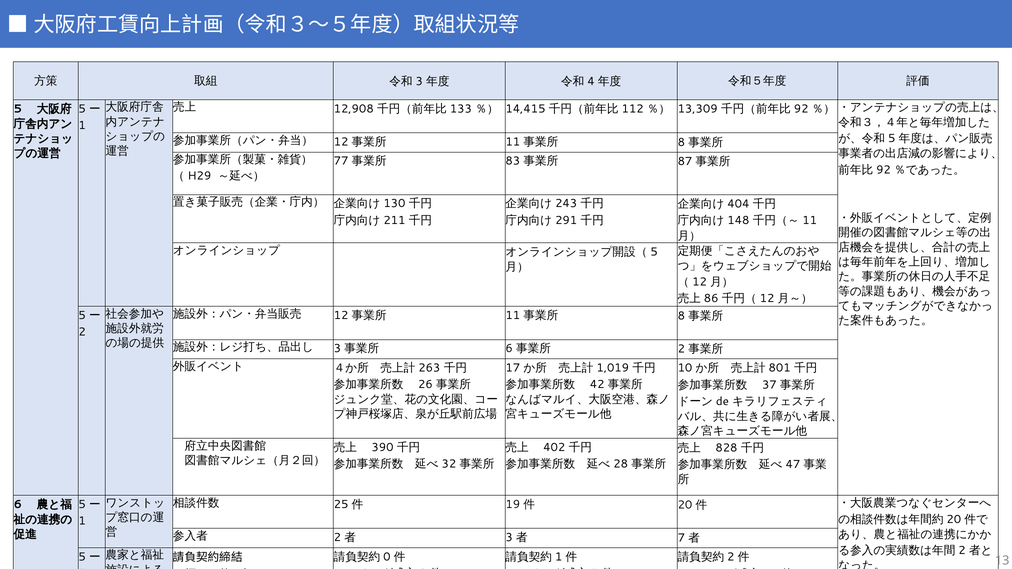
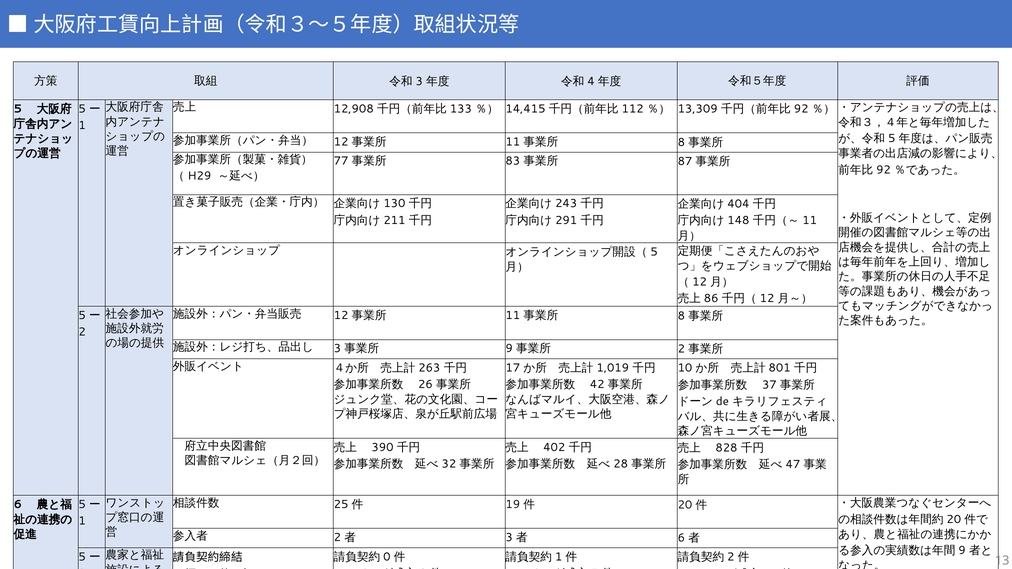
6 at (509, 349): 6 -> 9
7 at (681, 538): 7 -> 6
2 at (962, 551): 2 -> 9
